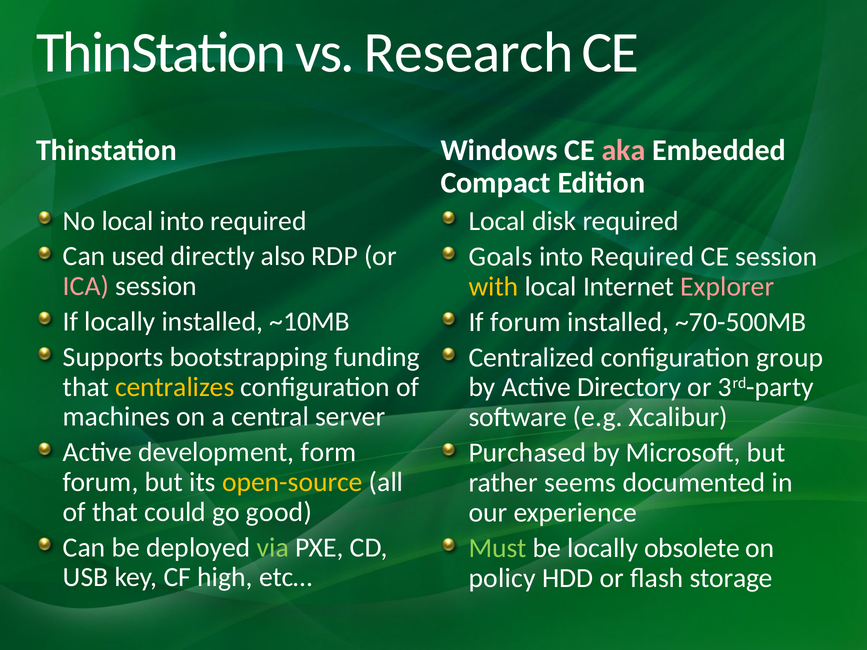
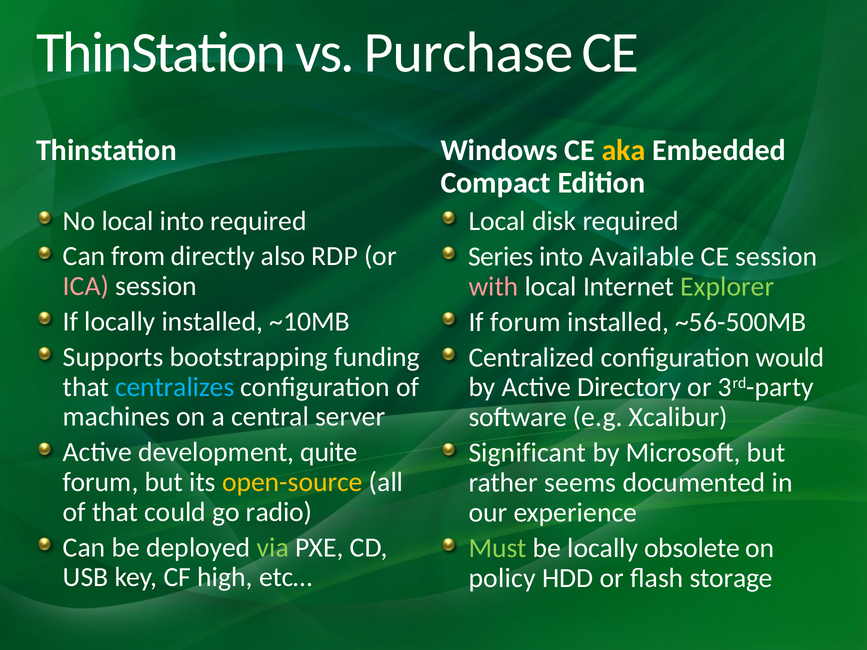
Research: Research -> Purchase
aka colour: pink -> yellow
used: used -> from
Goals: Goals -> Series
Required at (642, 257): Required -> Available
with colour: yellow -> pink
Explorer colour: pink -> light green
~70-500MB: ~70-500MB -> ~56-500MB
group: group -> would
centralizes colour: yellow -> light blue
form: form -> quite
Purchased: Purchased -> Significant
good: good -> radio
